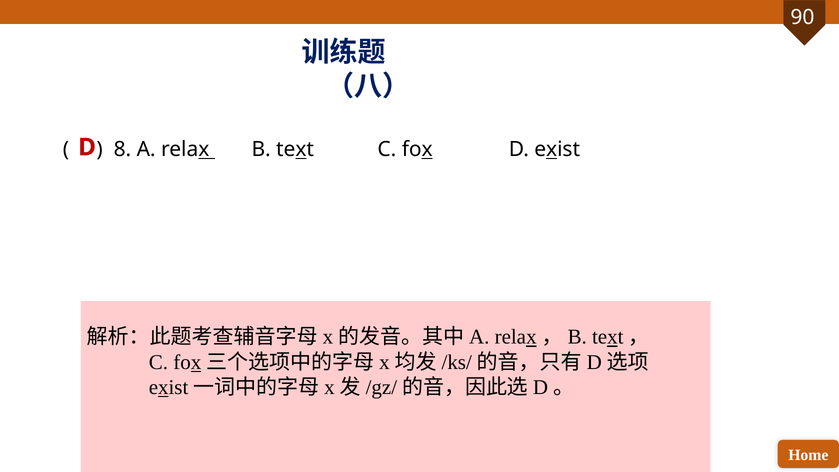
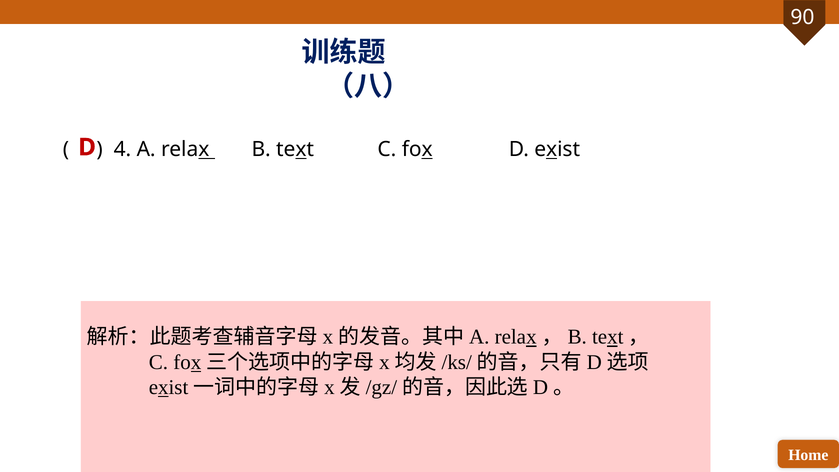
8: 8 -> 4
